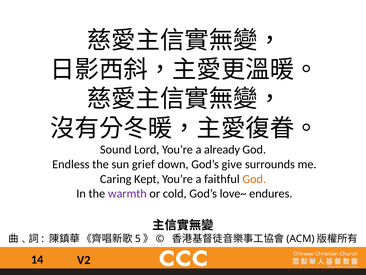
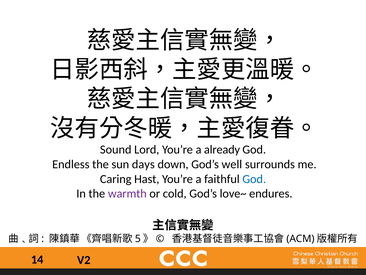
grief: grief -> days
give: give -> well
Kept: Kept -> Hast
God at (254, 179) colour: orange -> blue
